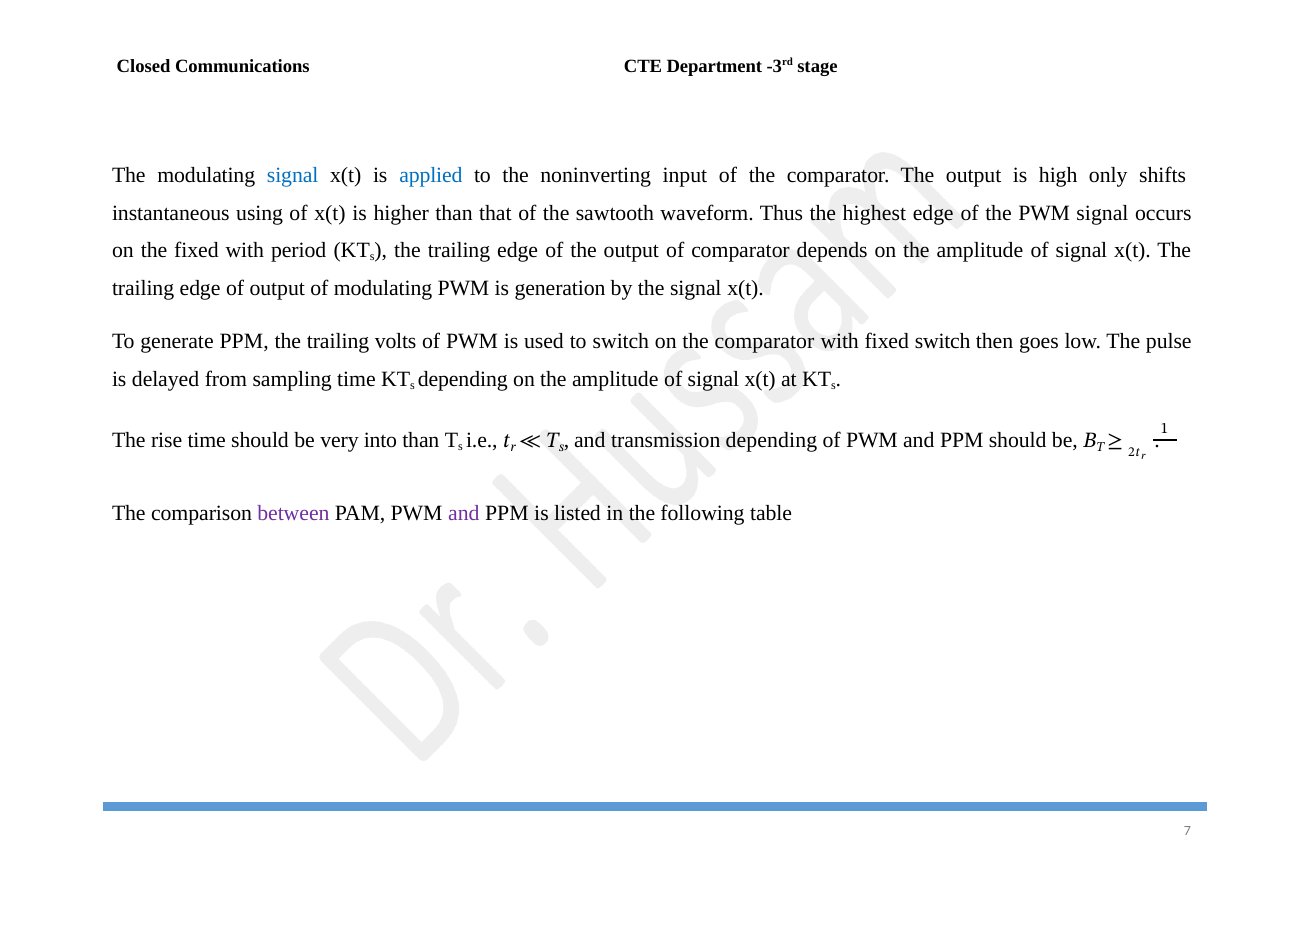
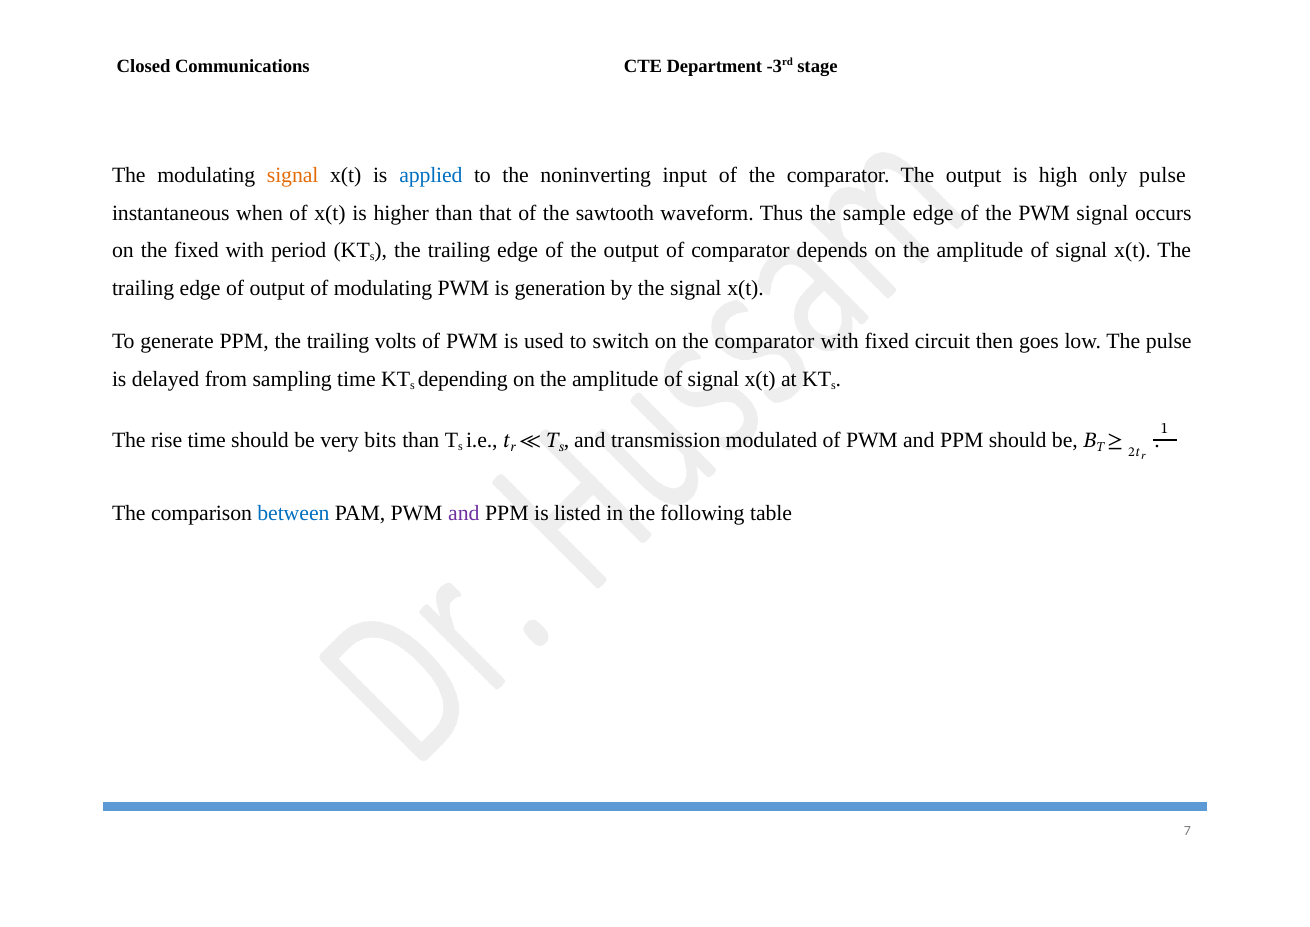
signal at (293, 176) colour: blue -> orange
only shifts: shifts -> pulse
using: using -> when
highest: highest -> sample
fixed switch: switch -> circuit
into: into -> bits
transmission depending: depending -> modulated
between colour: purple -> blue
